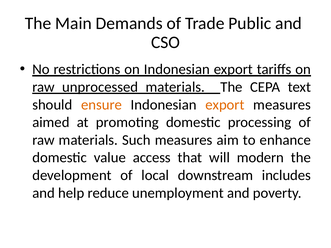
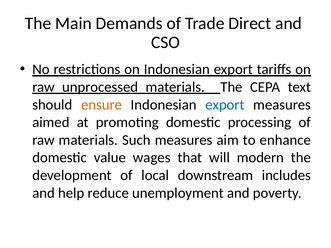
Public: Public -> Direct
export at (225, 105) colour: orange -> blue
access: access -> wages
